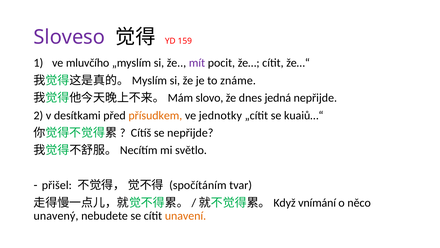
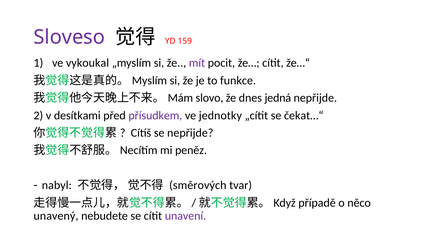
mluvčího: mluvčího -> vykoukal
známe: známe -> funkce
přísudkem colour: orange -> purple
kuaiů…“: kuaiů…“ -> čekat…“
světlo: světlo -> peněz
přišel: přišel -> nabyl
spočítáním: spočítáním -> směrových
vnímání: vnímání -> případě
unavení colour: orange -> purple
